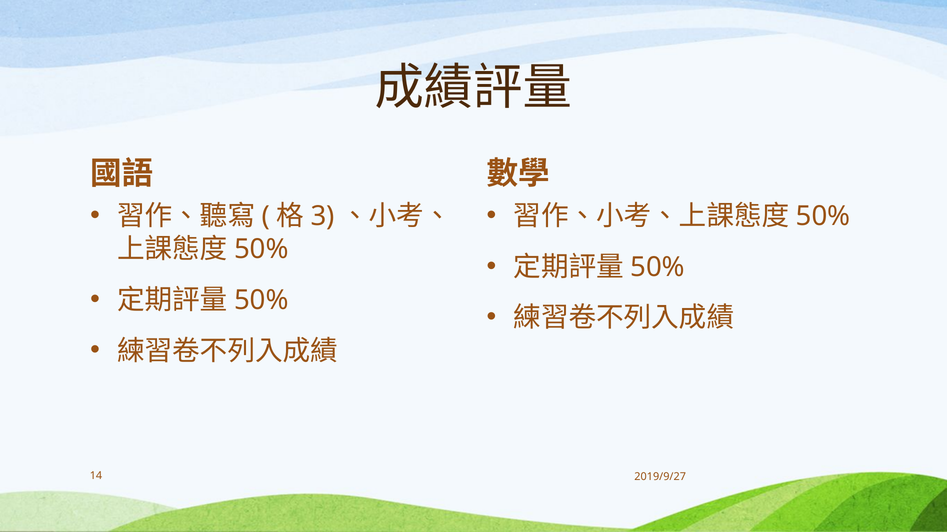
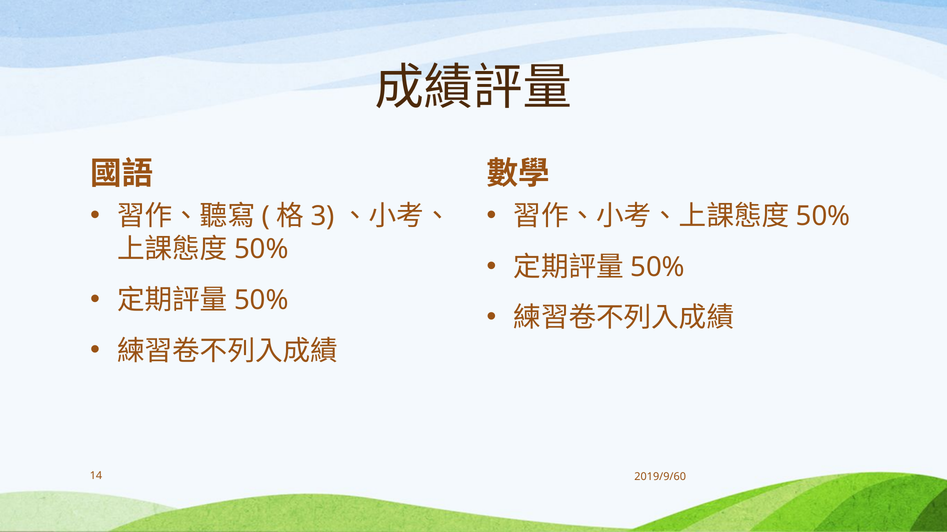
2019/9/27: 2019/9/27 -> 2019/9/60
